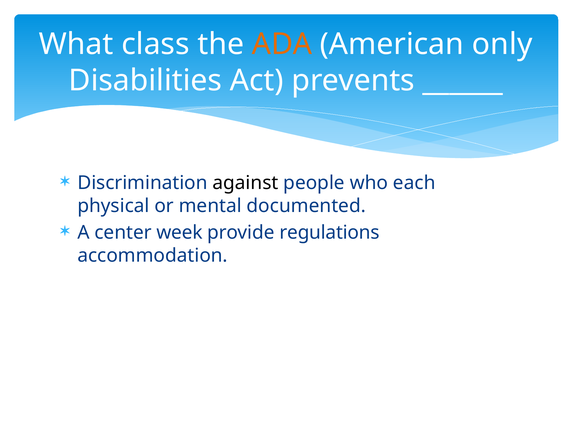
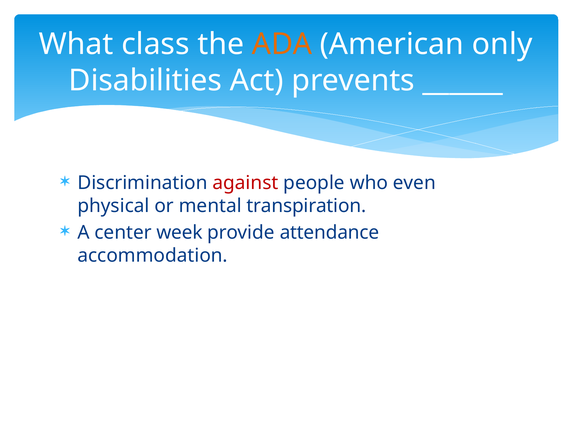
against colour: black -> red
each: each -> even
documented: documented -> transpiration
regulations: regulations -> attendance
